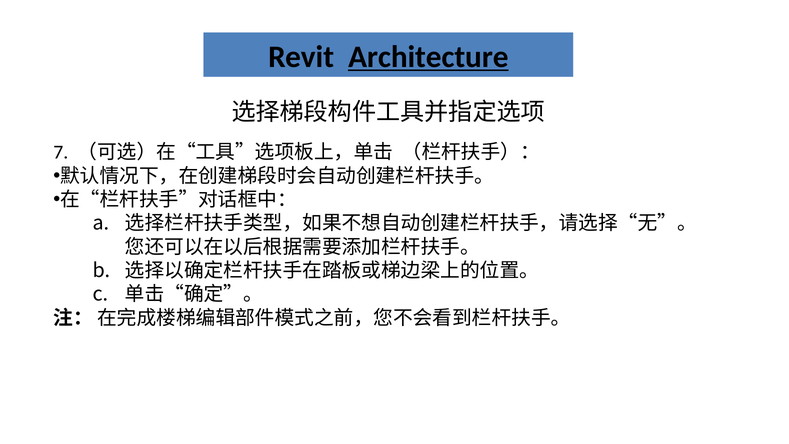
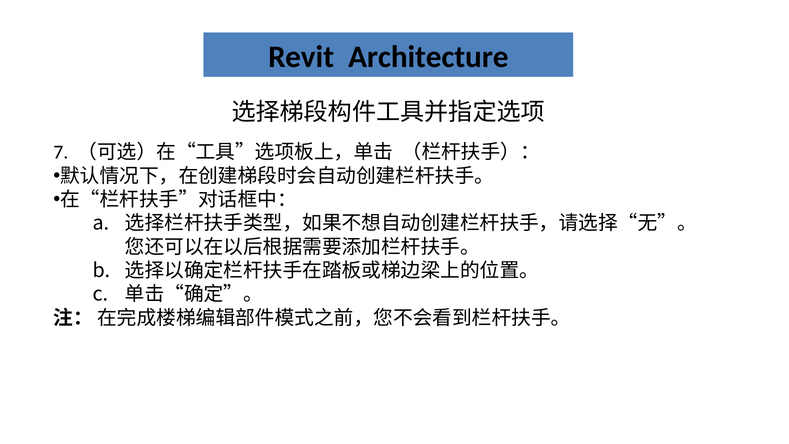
Architecture underline: present -> none
